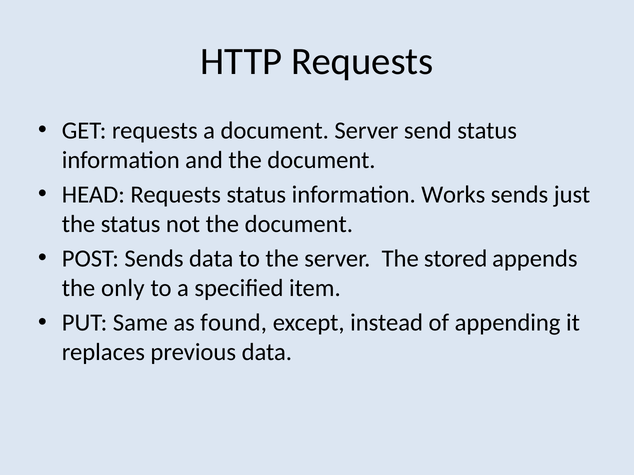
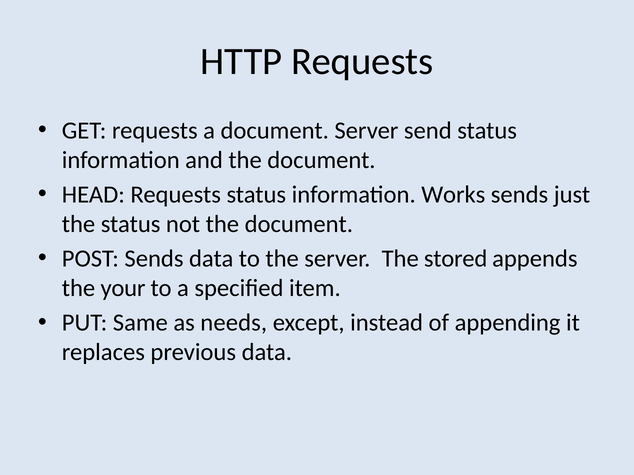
only: only -> your
found: found -> needs
